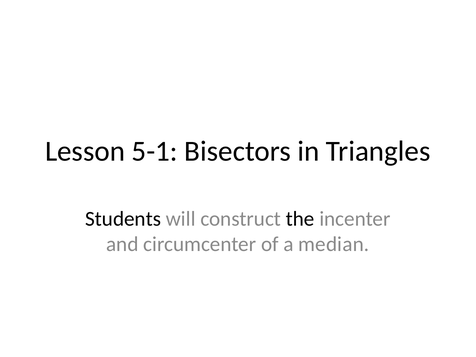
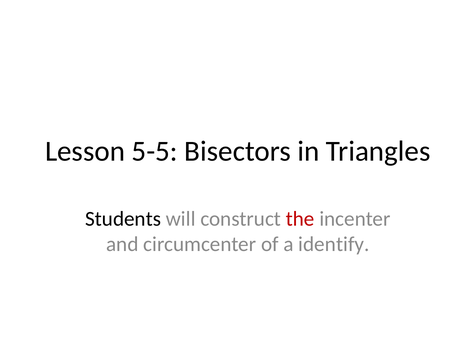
5-1: 5-1 -> 5-5
the colour: black -> red
median: median -> identify
